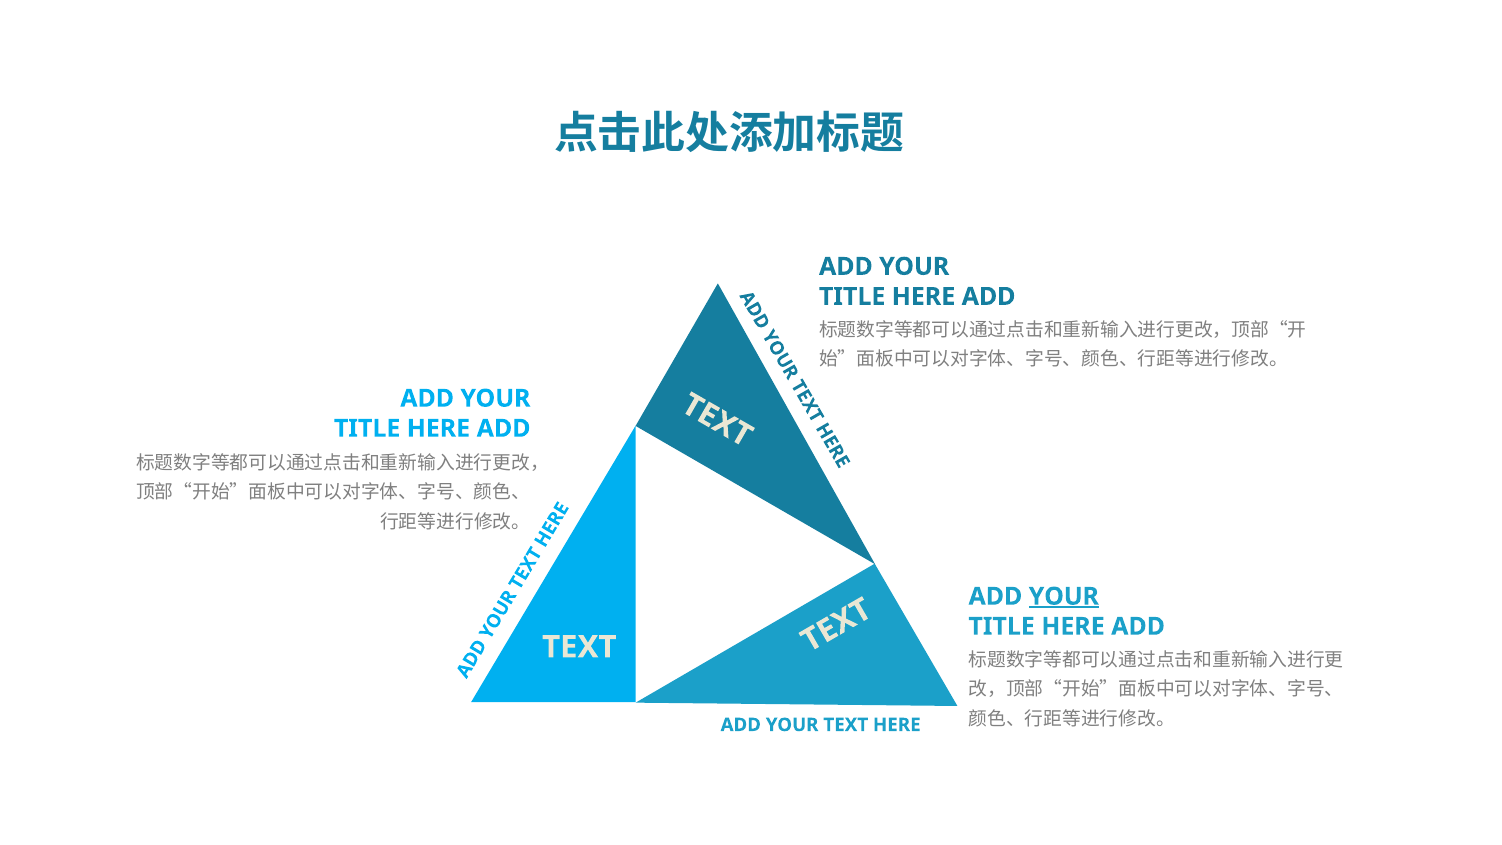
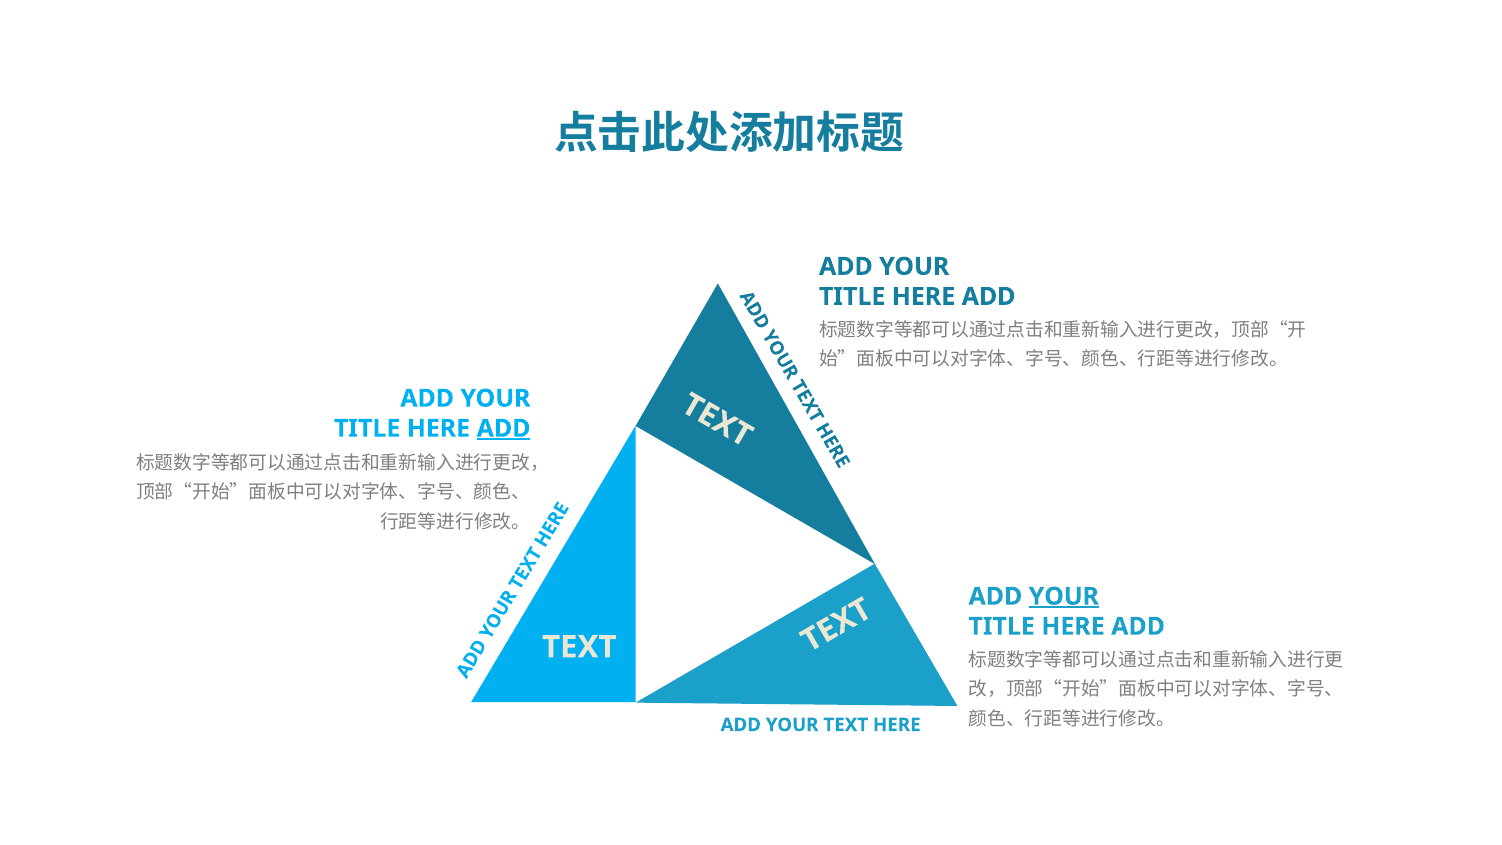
ADD at (504, 428) underline: none -> present
